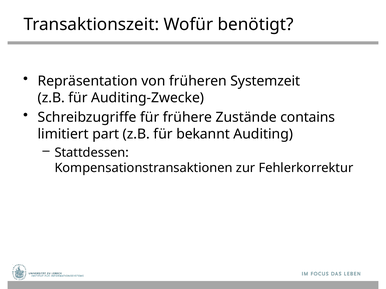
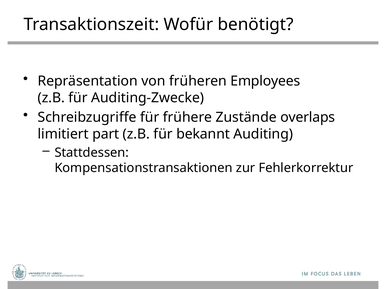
Systemzeit: Systemzeit -> Employees
contains: contains -> overlaps
